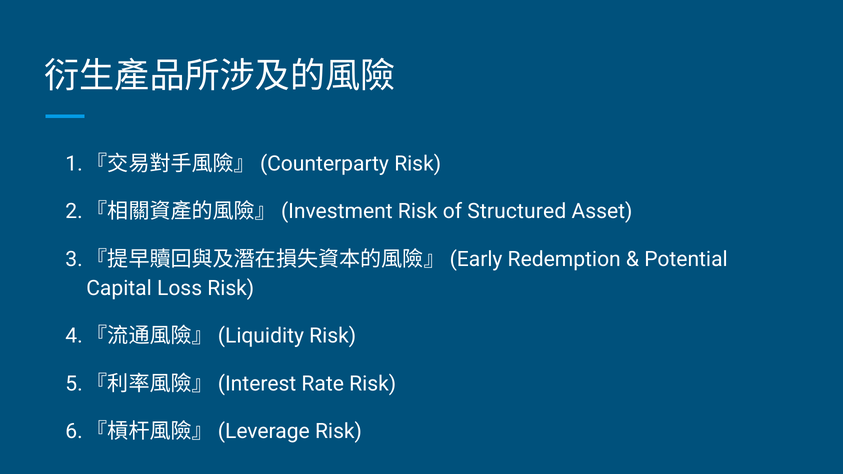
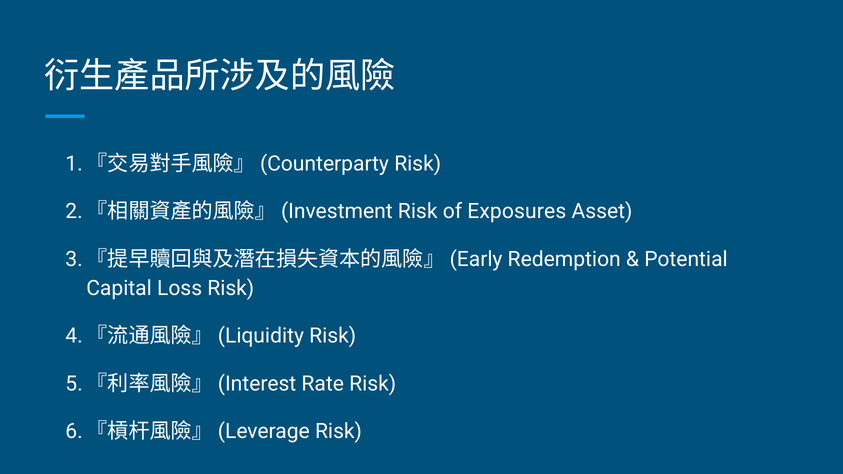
Structured: Structured -> Exposures
